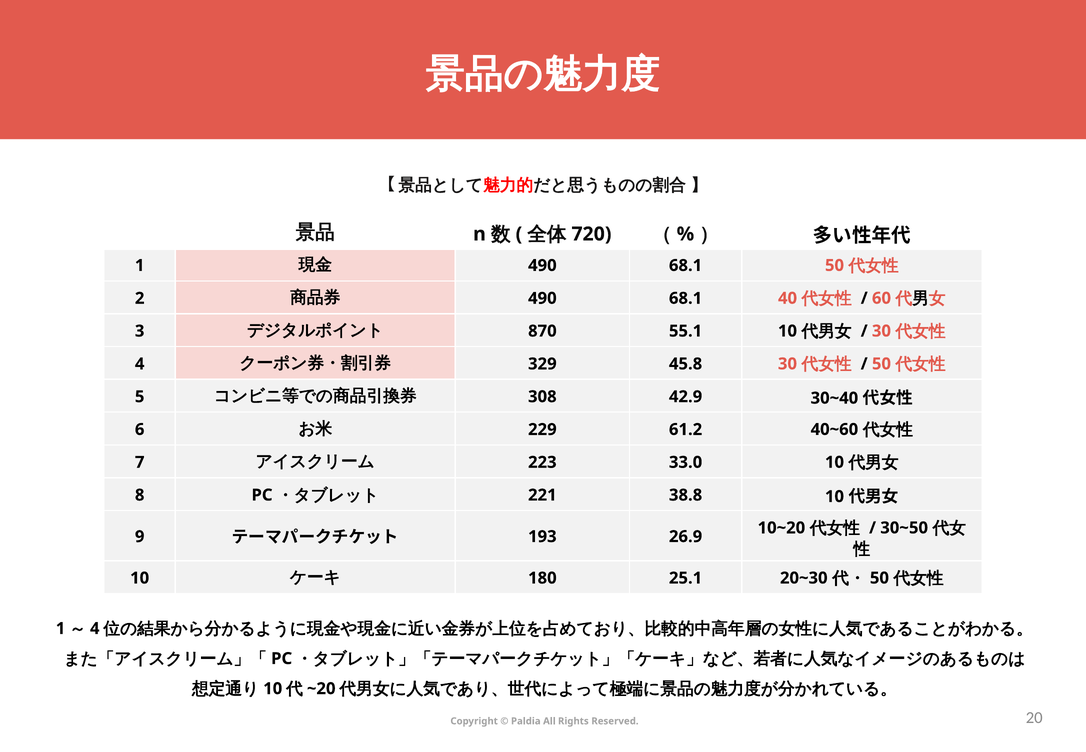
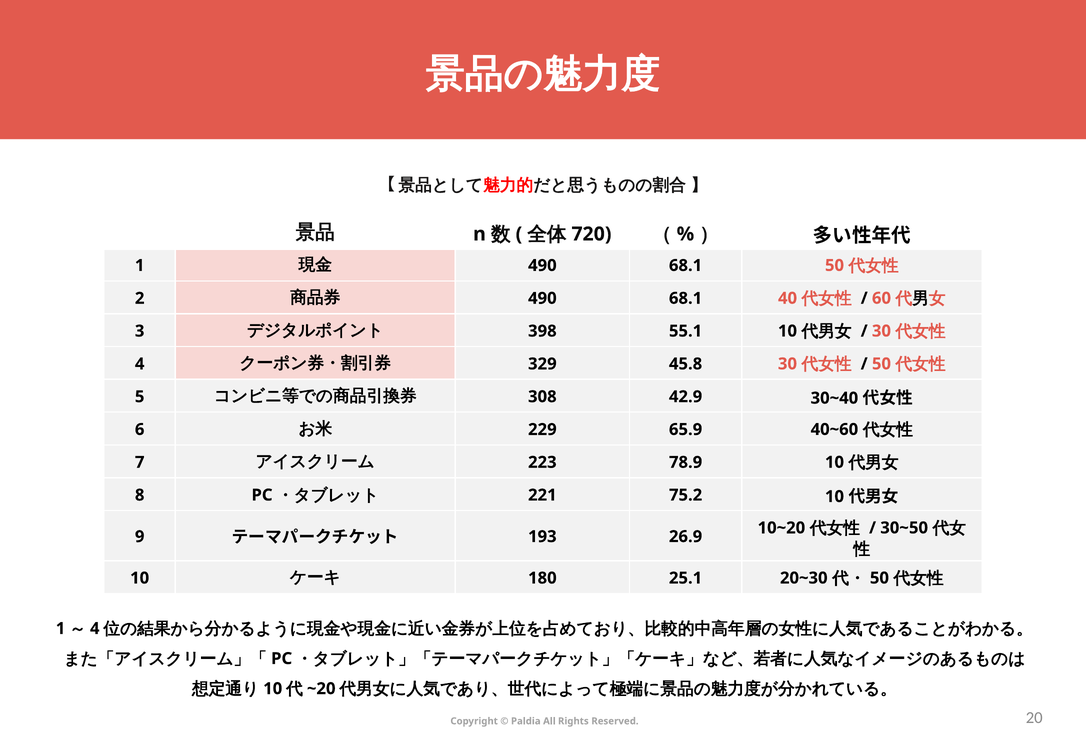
870: 870 -> 398
61.2: 61.2 -> 65.9
33.0: 33.0 -> 78.9
38.8: 38.8 -> 75.2
